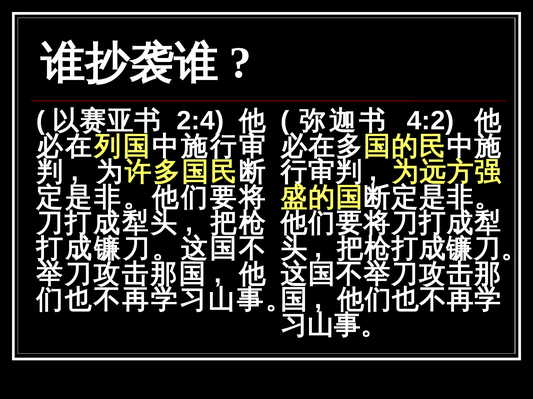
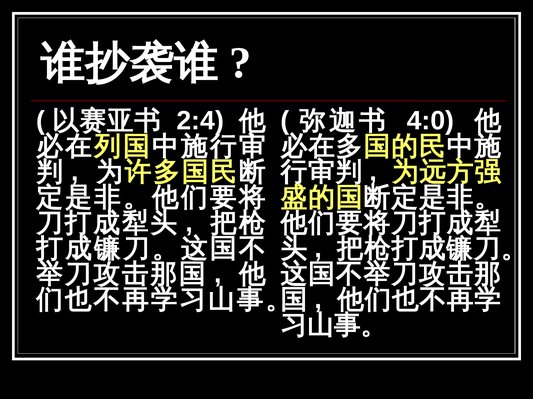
4:2: 4:2 -> 4:0
